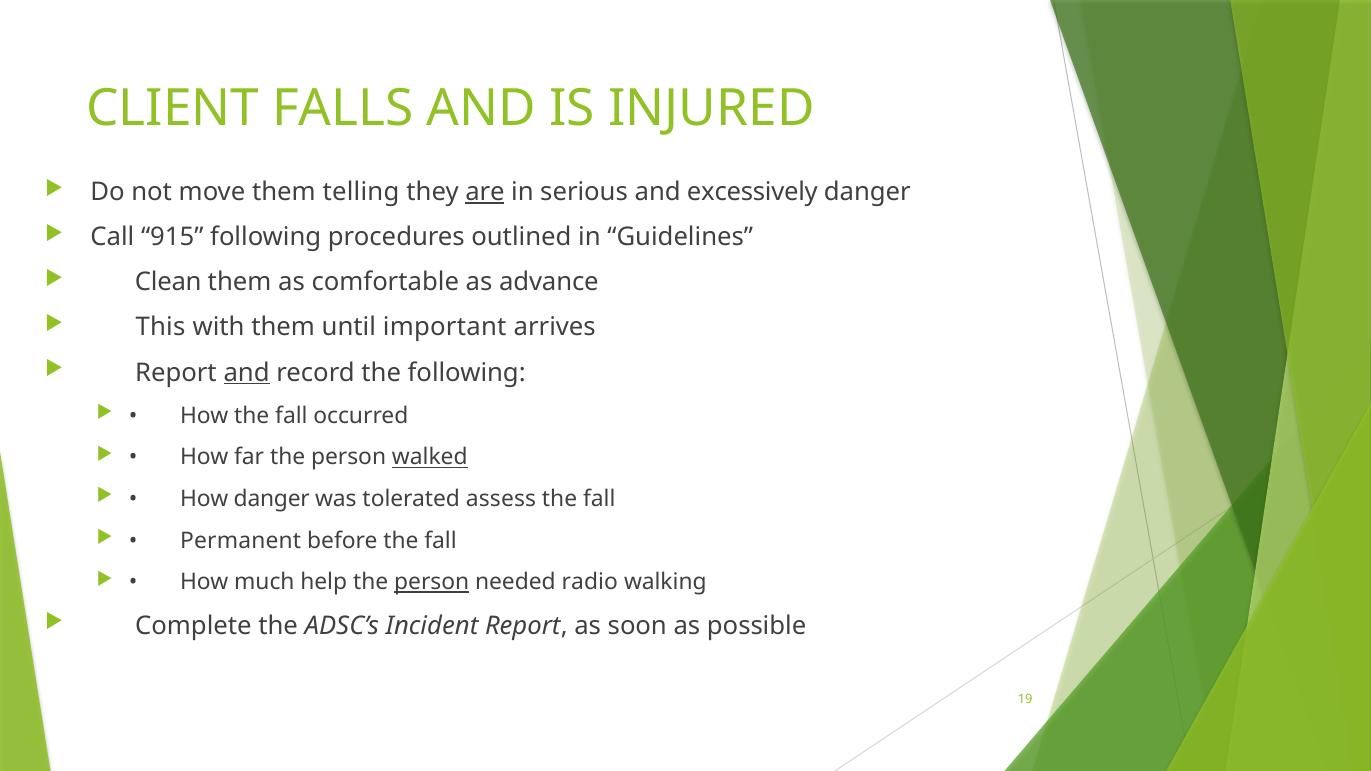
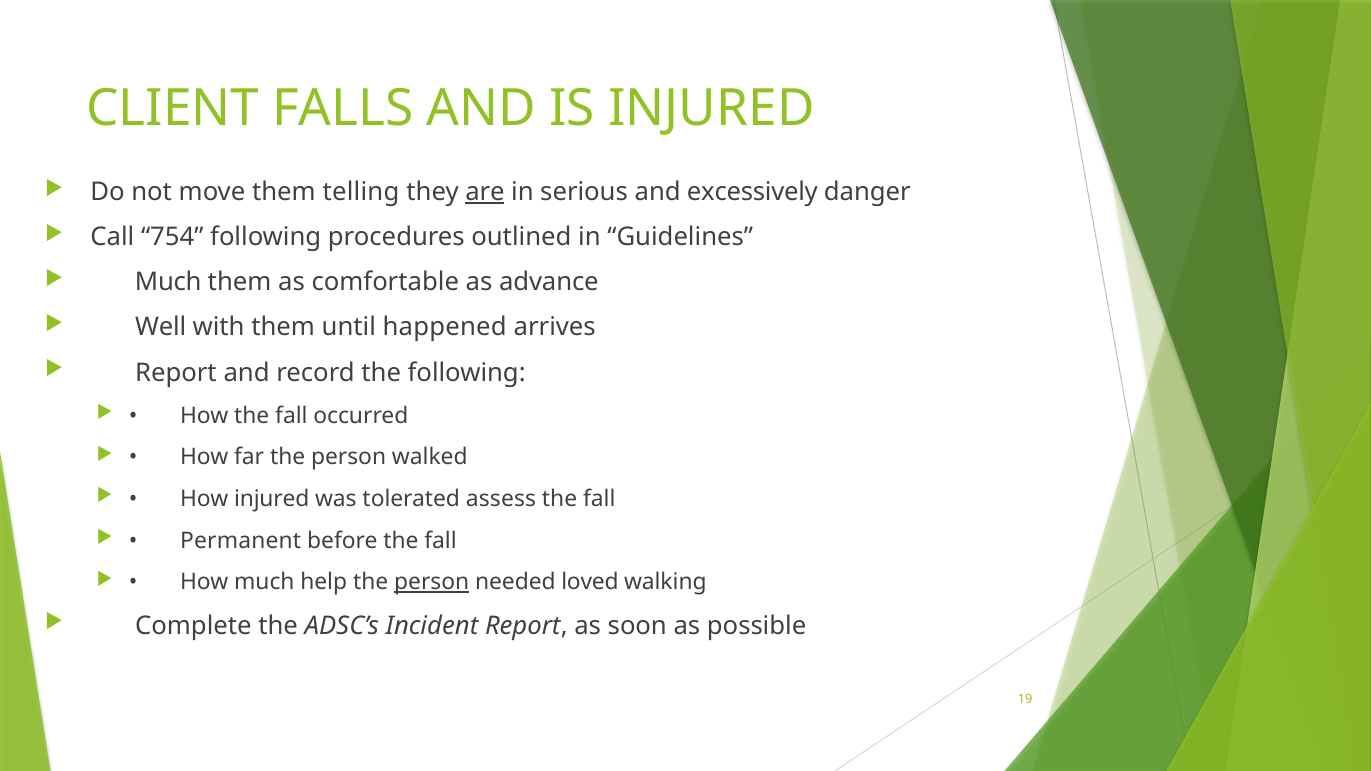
915: 915 -> 754
Clean at (168, 282): Clean -> Much
This: This -> Well
important: important -> happened
and at (247, 373) underline: present -> none
walked underline: present -> none
How danger: danger -> injured
radio: radio -> loved
